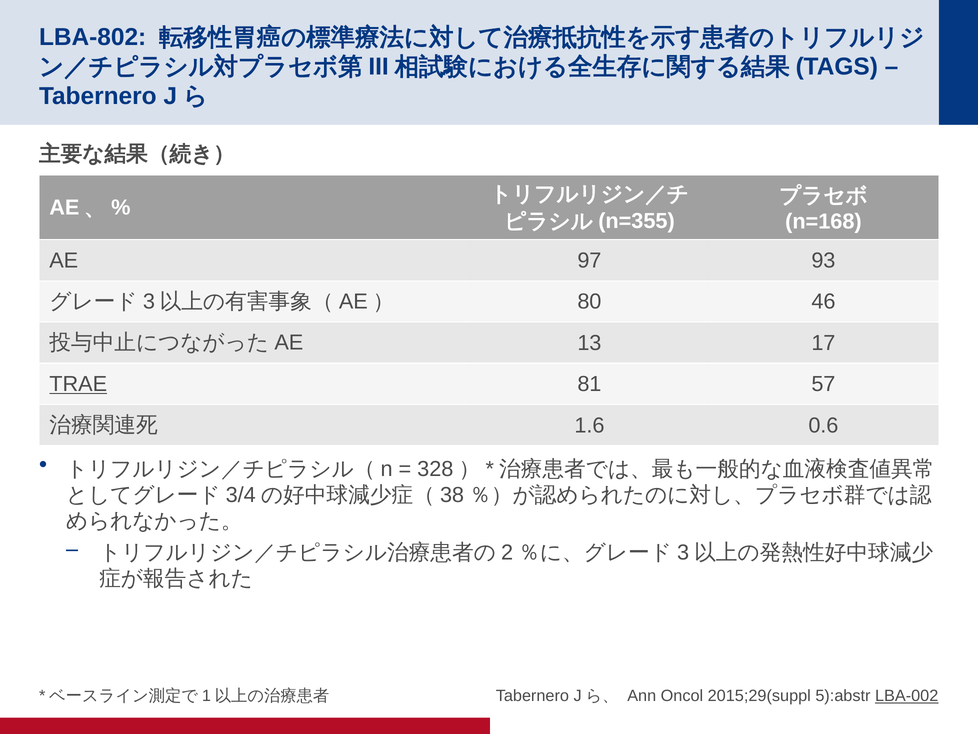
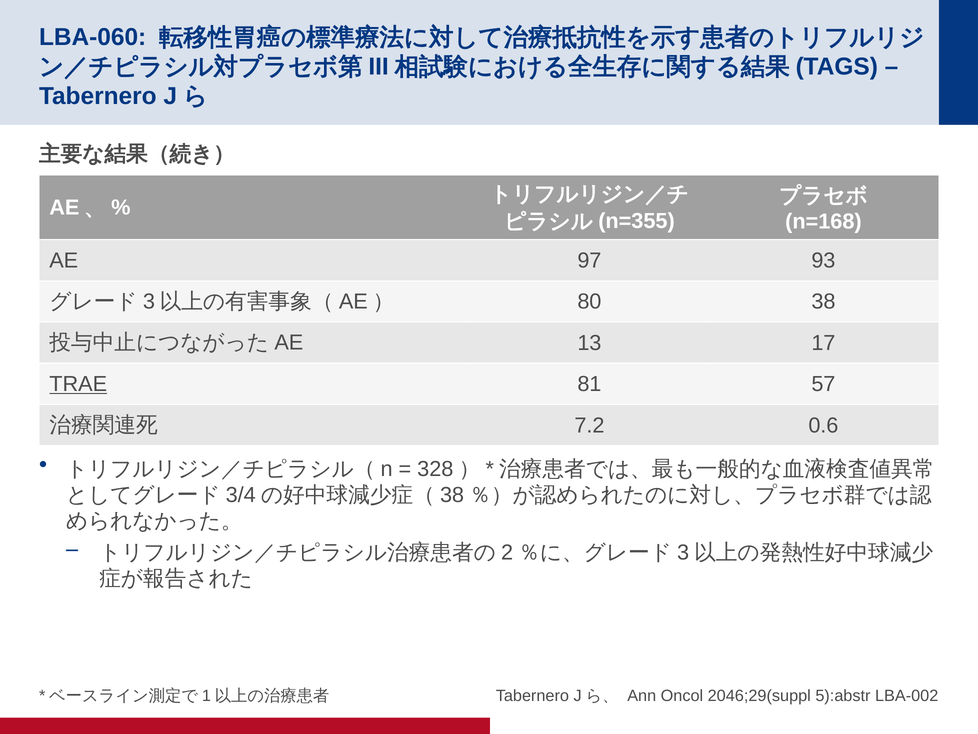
LBA-802: LBA-802 -> LBA-060
46: 46 -> 38
1.6: 1.6 -> 7.2
2015;29(suppl: 2015;29(suppl -> 2046;29(suppl
LBA-002 underline: present -> none
